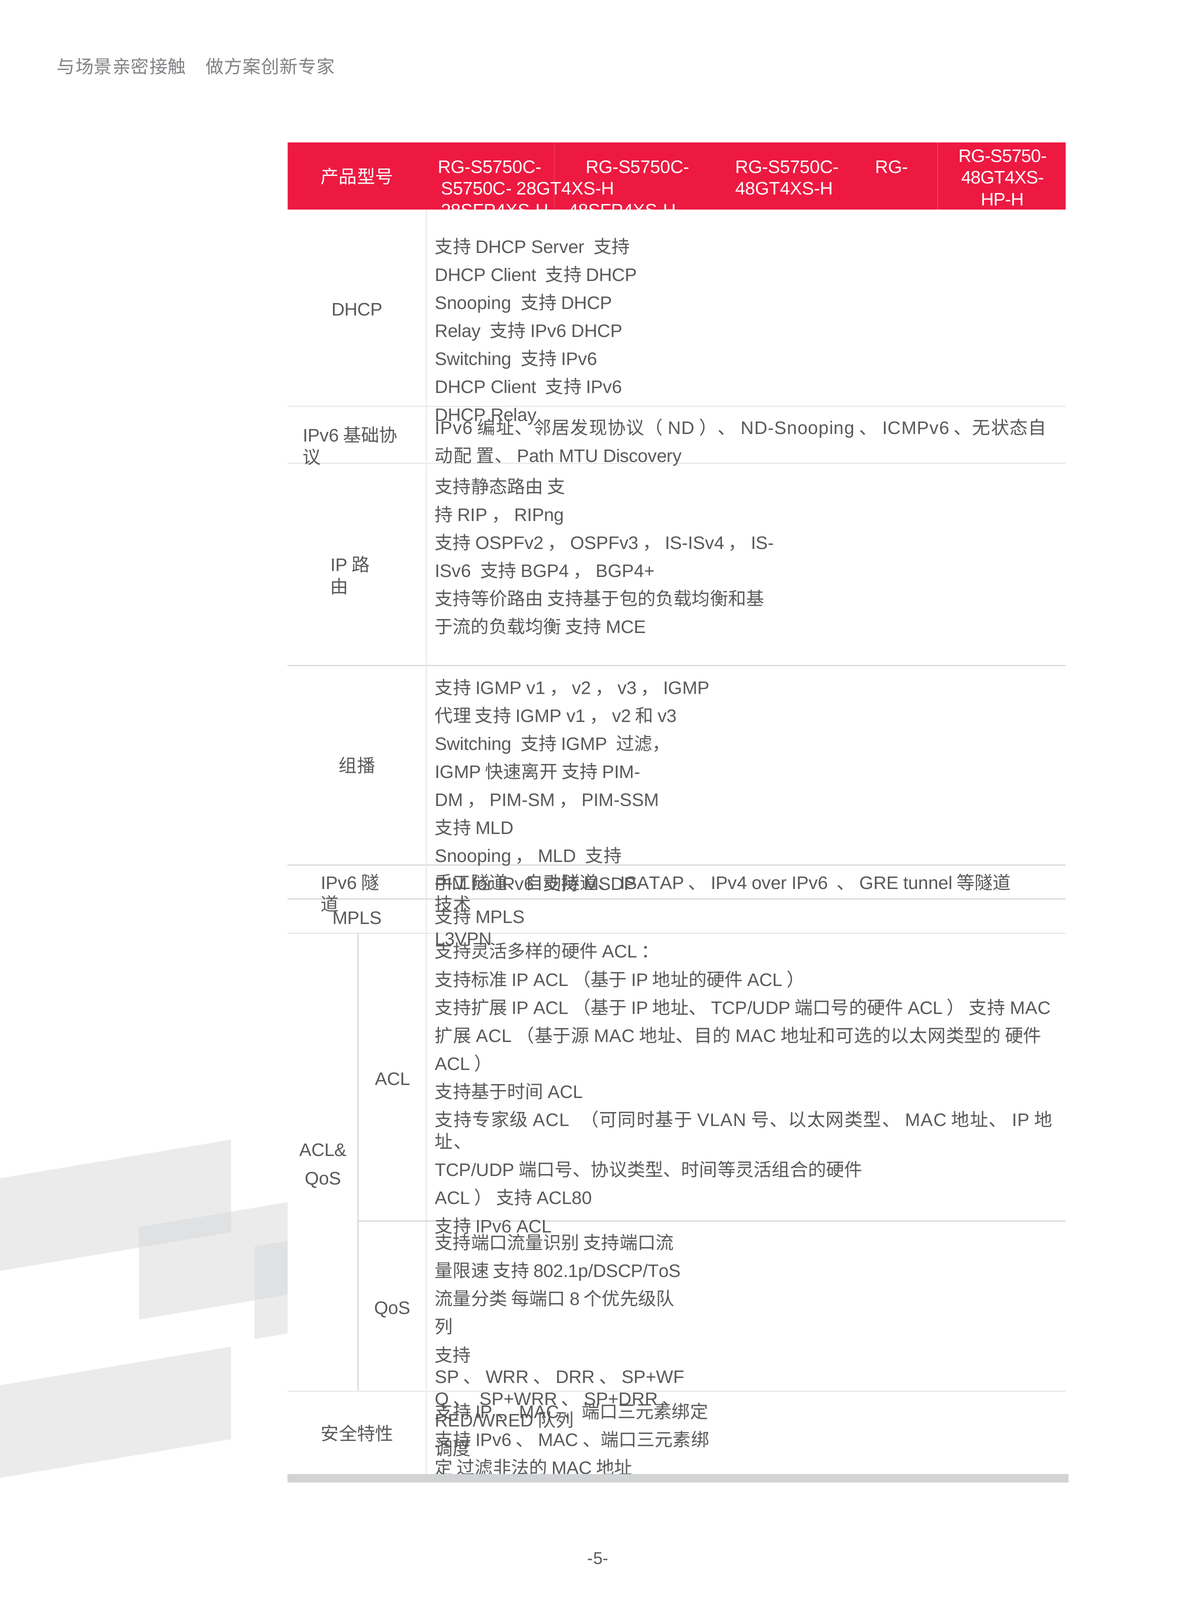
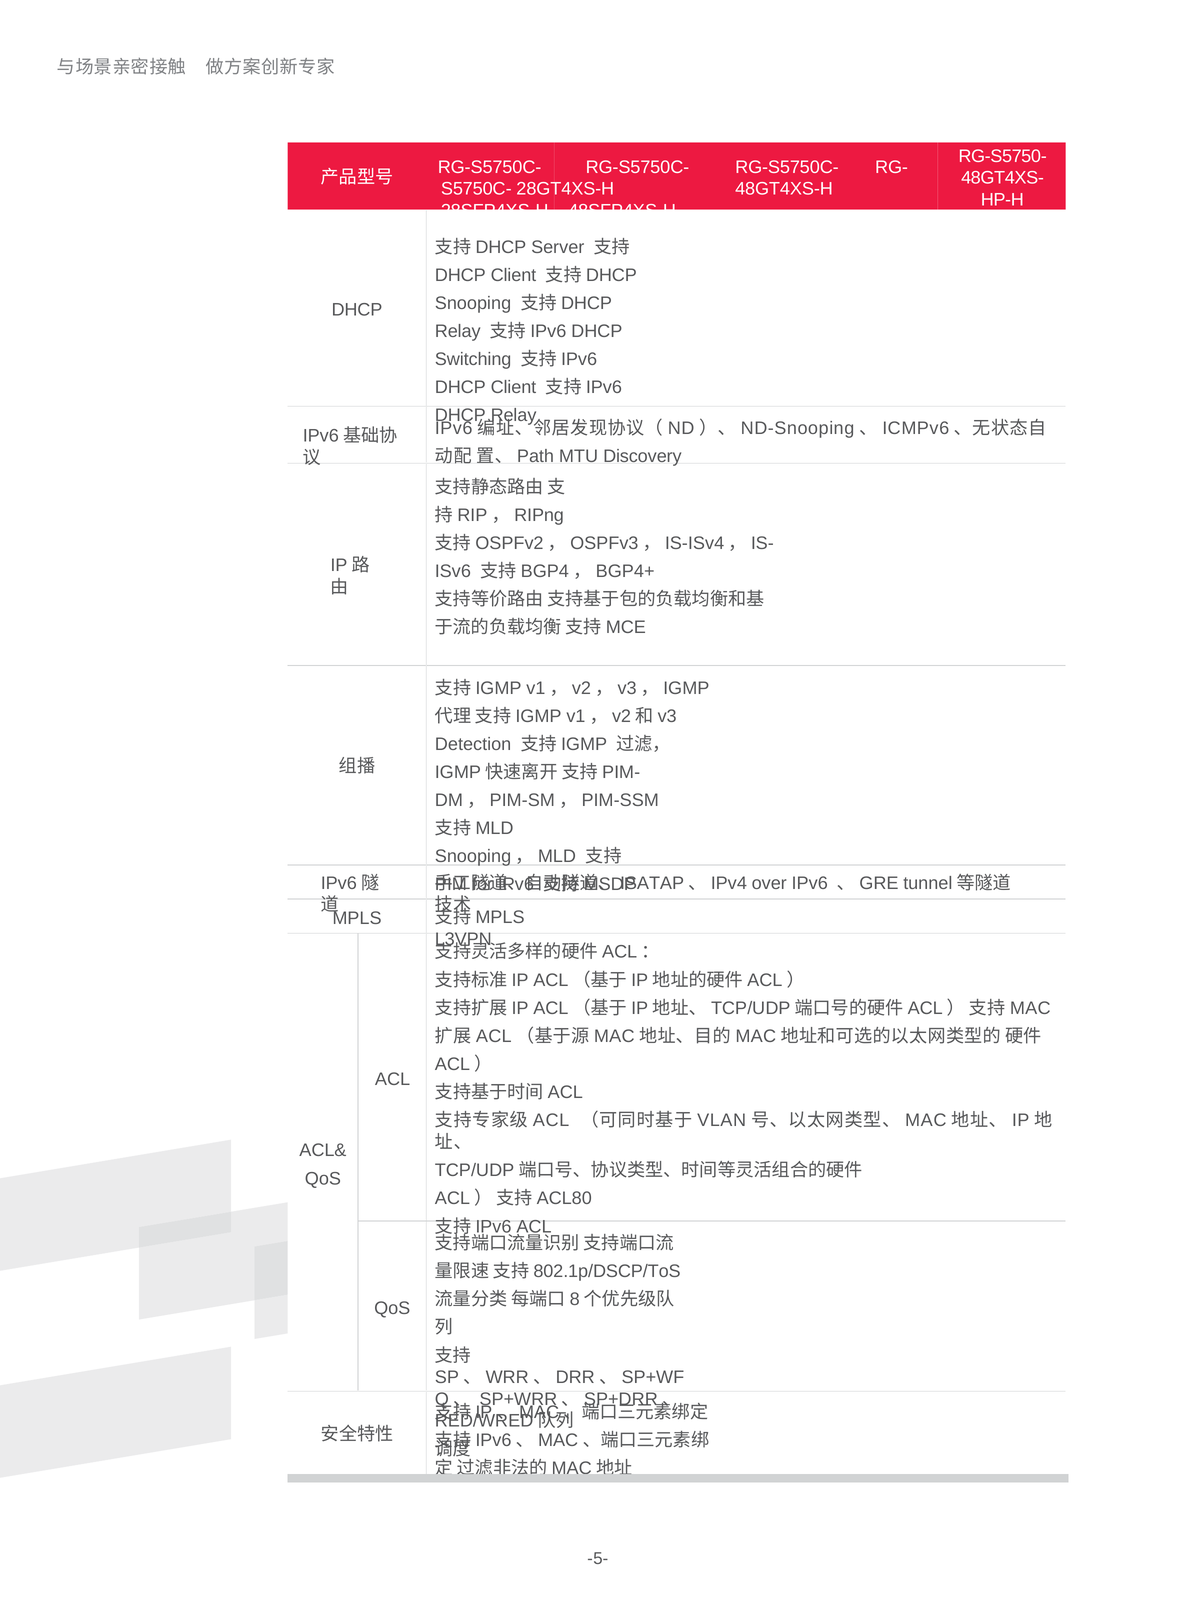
Switching at (473, 744): Switching -> Detection
